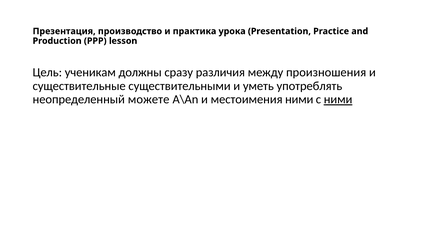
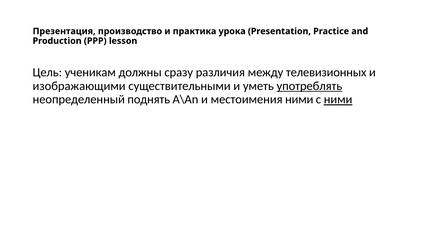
произношения: произношения -> телевизионных
существительные: существительные -> изображающими
употреблять underline: none -> present
можете: можете -> поднять
